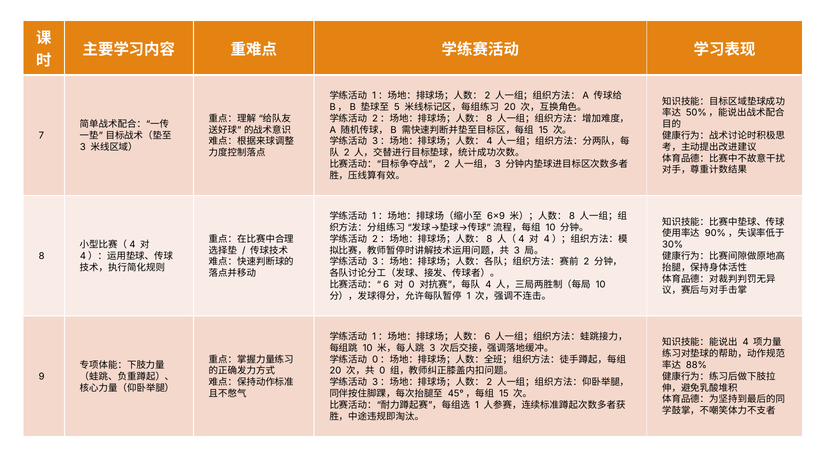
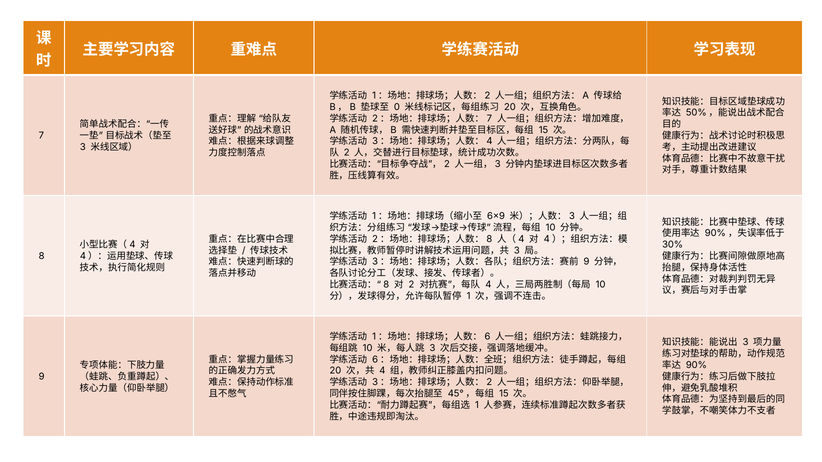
5: 5 -> 0
8 at (489, 119): 8 -> 7
8 at (572, 216): 8 -> 3
2 at (586, 262): 2 -> 9
6 at (386, 285): 6 -> 8
0 at (411, 285): 0 -> 2
4 at (746, 343): 4 -> 3
0 at (375, 360): 0 -> 6
88% at (696, 365): 88% -> 90%
0 at (382, 371): 0 -> 4
